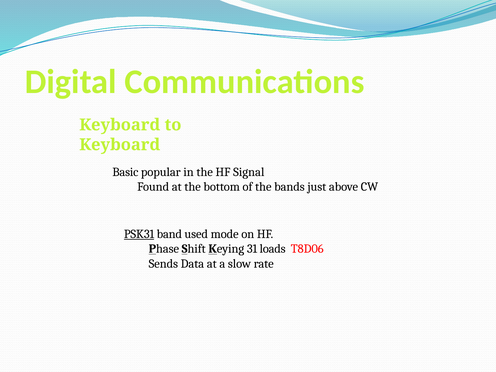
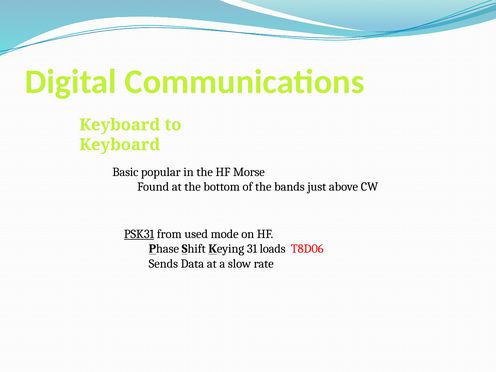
Signal: Signal -> Morse
band: band -> from
